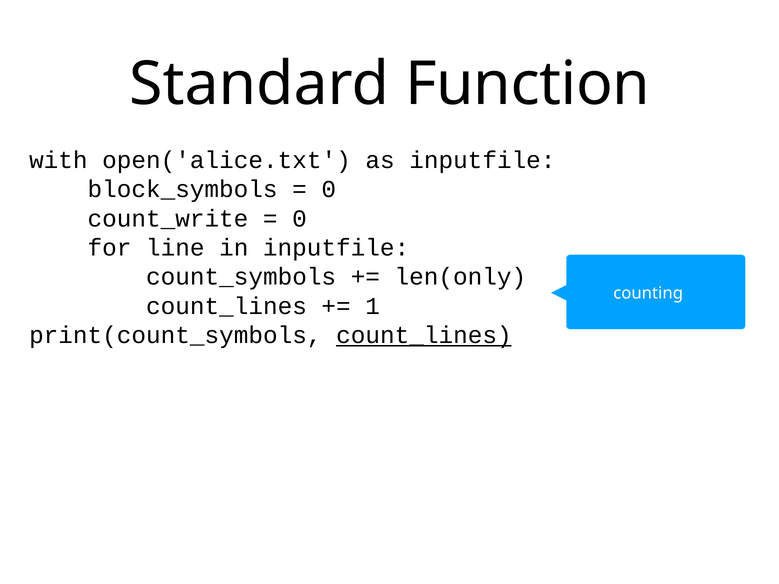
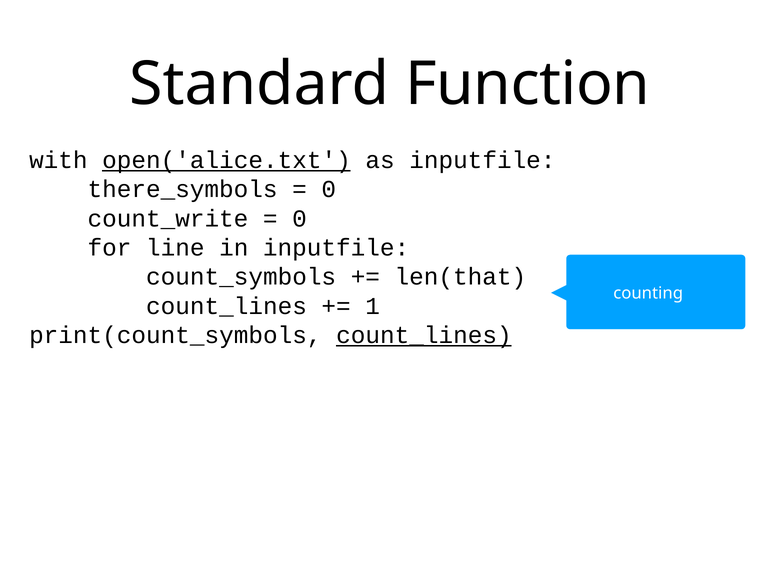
open('alice.txt underline: none -> present
block_symbols: block_symbols -> there_symbols
len(only: len(only -> len(that
